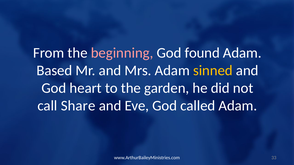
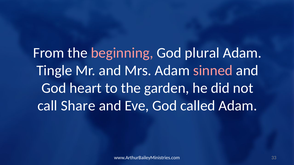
found: found -> plural
Based: Based -> Tingle
sinned colour: yellow -> pink
